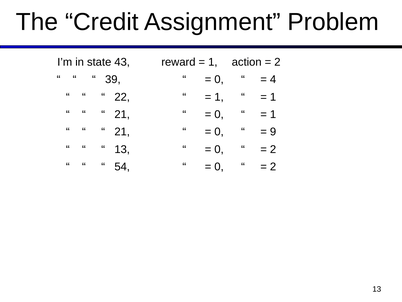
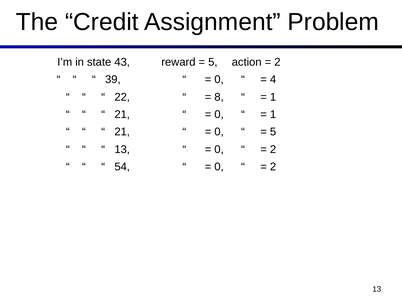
1 at (213, 62): 1 -> 5
1 at (219, 97): 1 -> 8
9 at (273, 132): 9 -> 5
